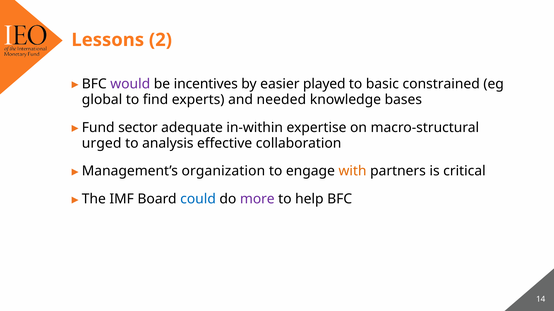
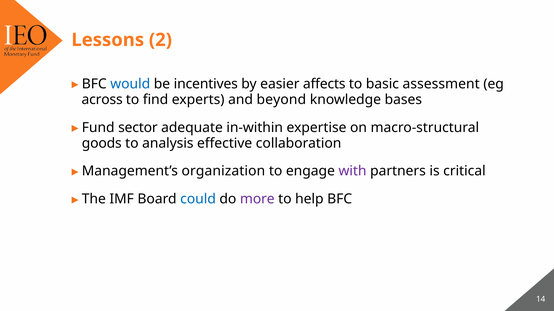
would colour: purple -> blue
played: played -> affects
constrained: constrained -> assessment
global: global -> across
needed: needed -> beyond
urged: urged -> goods
with colour: orange -> purple
